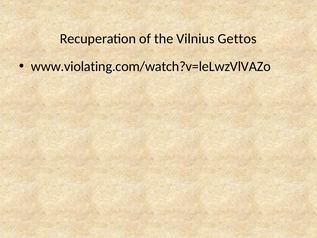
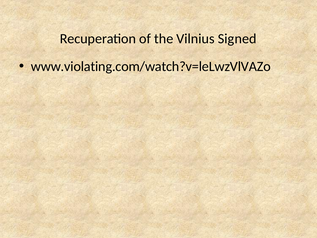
Gettos: Gettos -> Signed
